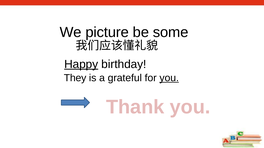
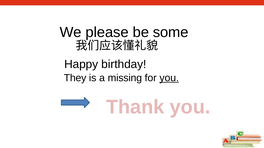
picture: picture -> please
Happy underline: present -> none
grateful: grateful -> missing
